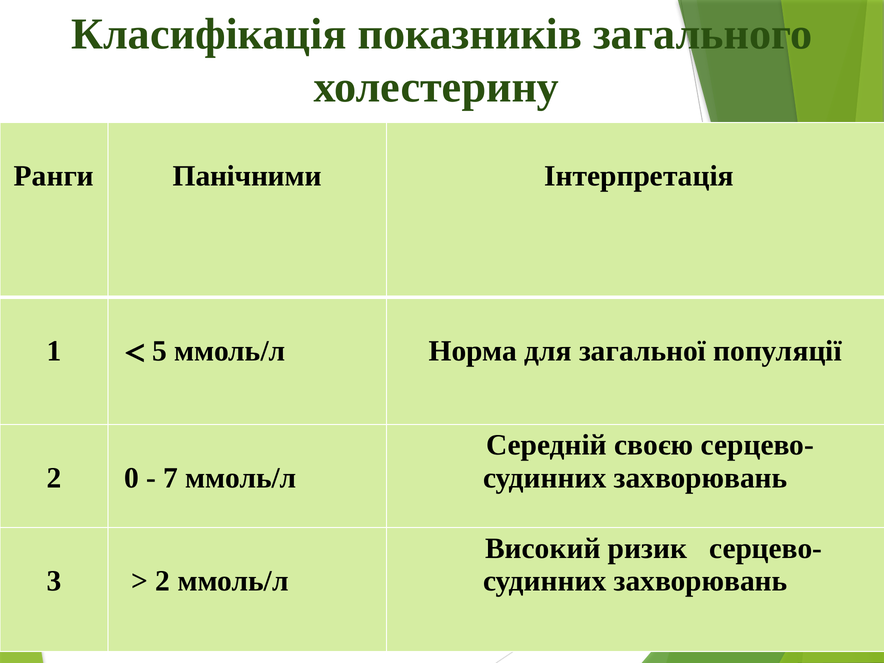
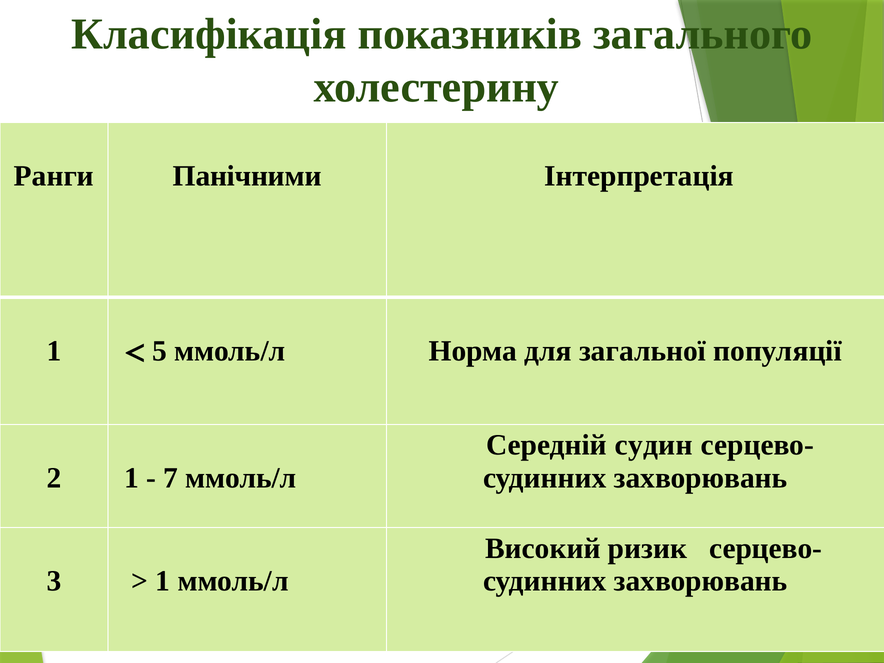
своєю: своєю -> судин
2 0: 0 -> 1
2 at (163, 581): 2 -> 1
